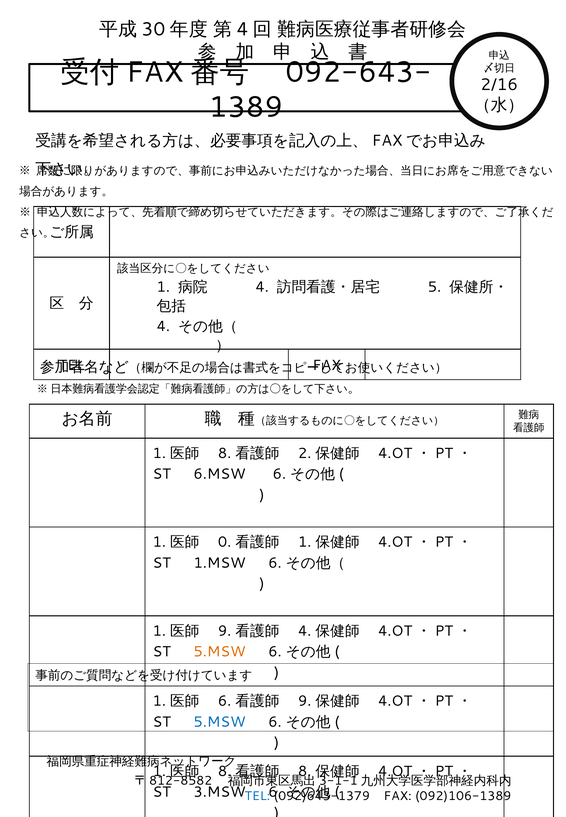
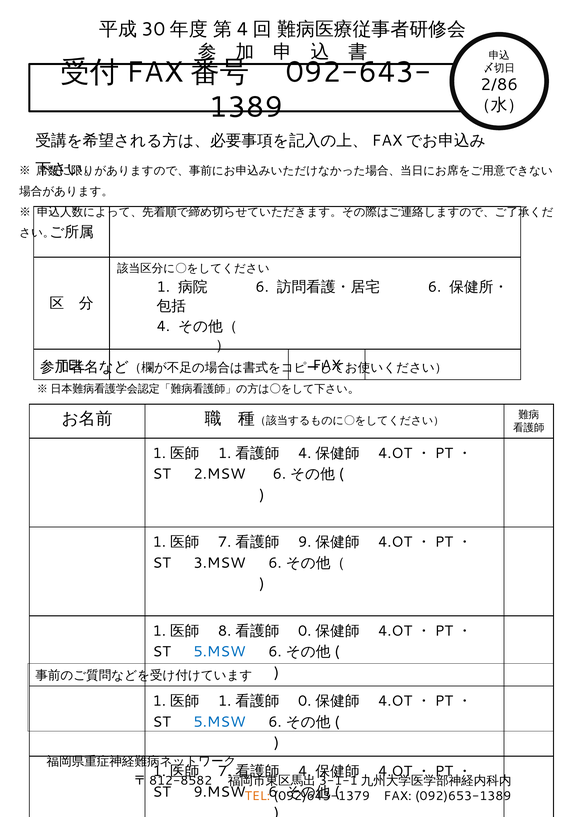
2/16: 2/16 -> 2/86
4 at (262, 287): 4 -> 6
5 at (434, 287): 5 -> 6
8 at (225, 454): 8 -> 1
2 at (305, 454): 2 -> 4
6.MSW: 6.MSW -> 2.MSW
0 at (225, 542): 0 -> 7
1 at (305, 542): 1 -> 9
1.MSW: 1.MSW -> 3.MSW
9 at (225, 631): 9 -> 8
4 at (305, 631): 4 -> 0
5.MSW at (220, 652) colour: orange -> blue
6 at (225, 702): 6 -> 1
9 at (305, 702): 9 -> 0
8 at (225, 772): 8 -> 7
8 at (305, 772): 8 -> 4
3.MSW: 3.MSW -> 9.MSW
TEL at (257, 796) colour: blue -> orange
092)106-1389: 092)106-1389 -> 092)653-1389
